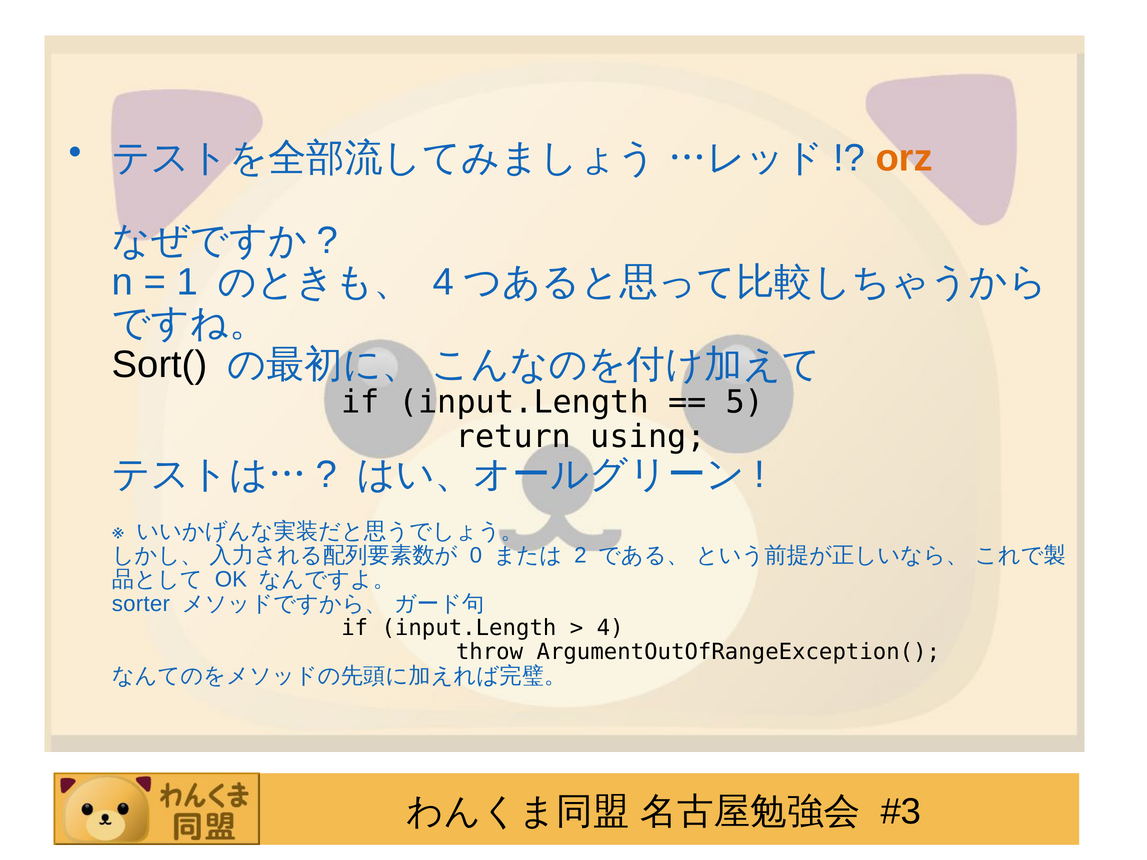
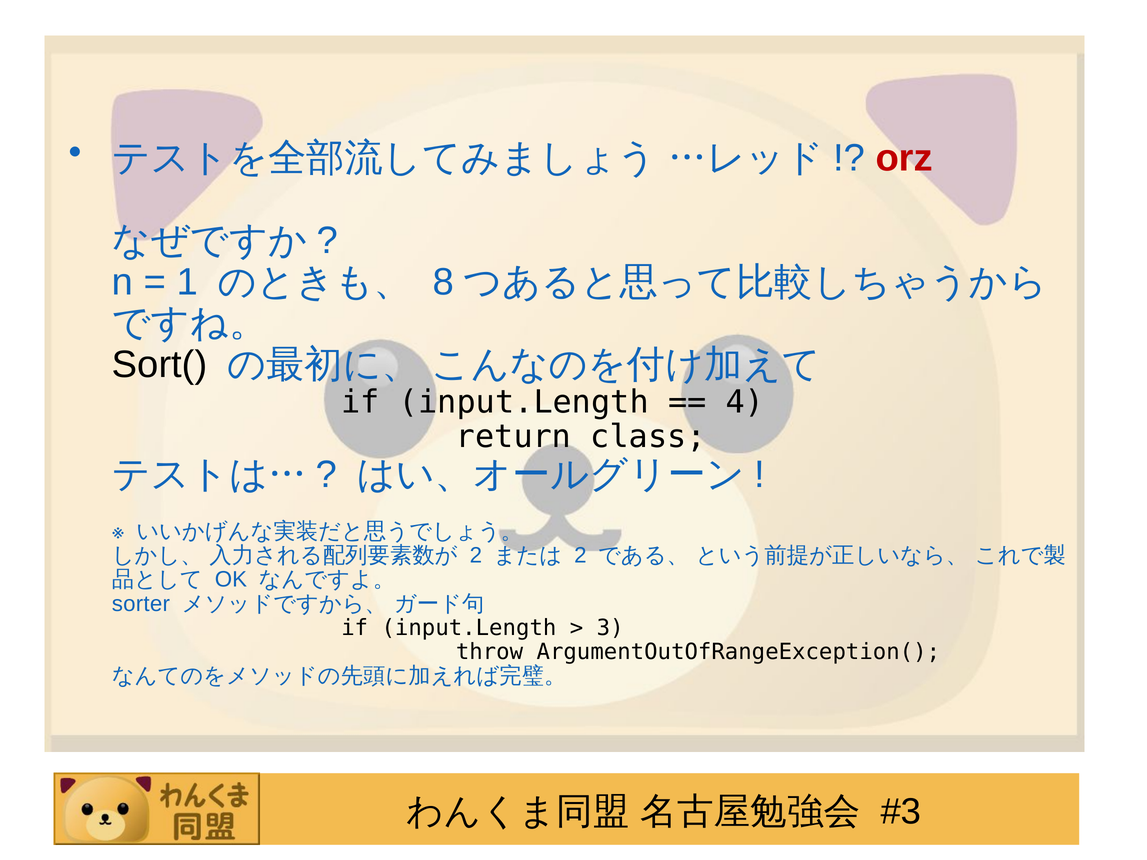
orz colour: orange -> red
4 at (443, 282): 4 -> 8
5: 5 -> 4
using: using -> class
0 at (476, 556): 0 -> 2
4 at (610, 628): 4 -> 3
